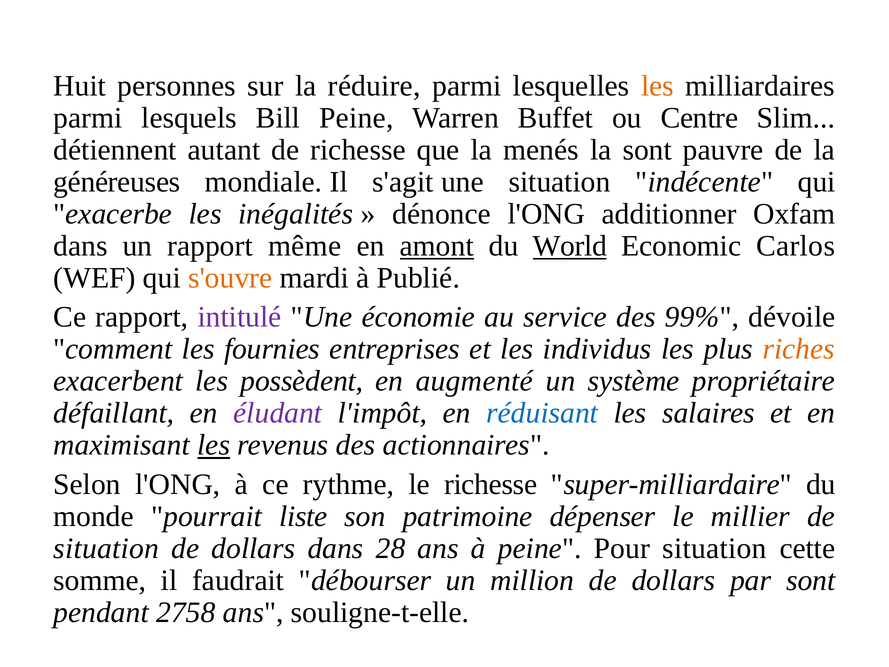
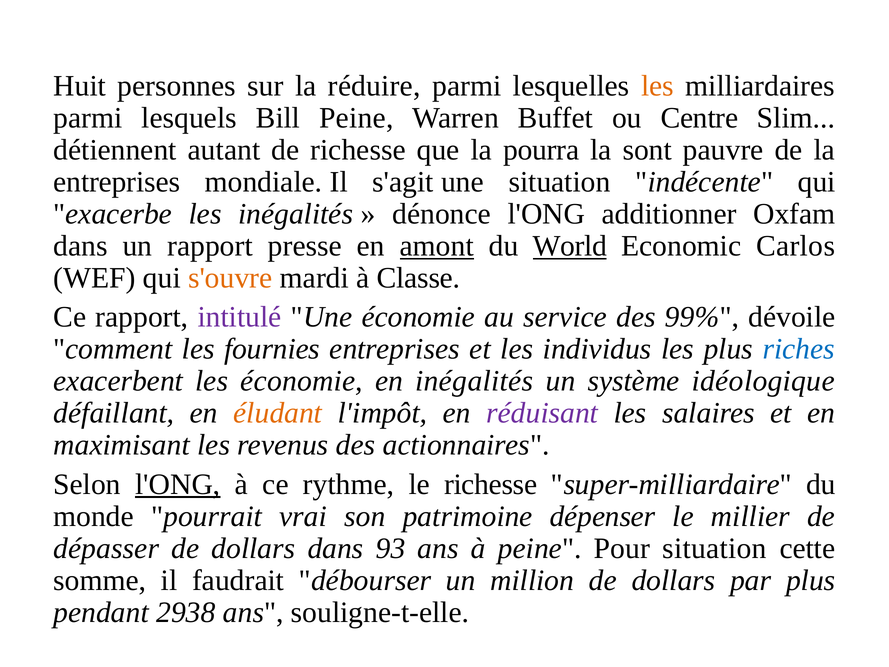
menés: menés -> pourra
généreuses at (117, 182): généreuses -> entreprises
même: même -> presse
Publié: Publié -> Classe
riches colour: orange -> blue
les possèdent: possèdent -> économie
en augmenté: augmenté -> inégalités
propriétaire: propriétaire -> idéologique
éludant colour: purple -> orange
réduisant colour: blue -> purple
les at (214, 445) underline: present -> none
l'ONG at (178, 484) underline: none -> present
liste: liste -> vrai
situation at (106, 548): situation -> dépasser
28: 28 -> 93
par sont: sont -> plus
2758: 2758 -> 2938
